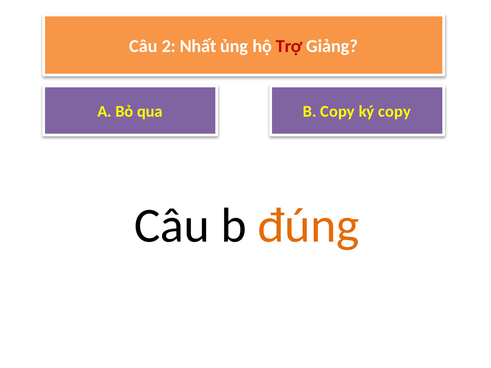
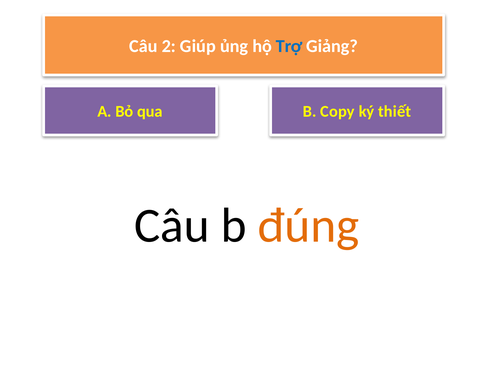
Nhất: Nhất -> Giúp
Trợ colour: red -> blue
ký copy: copy -> thiết
